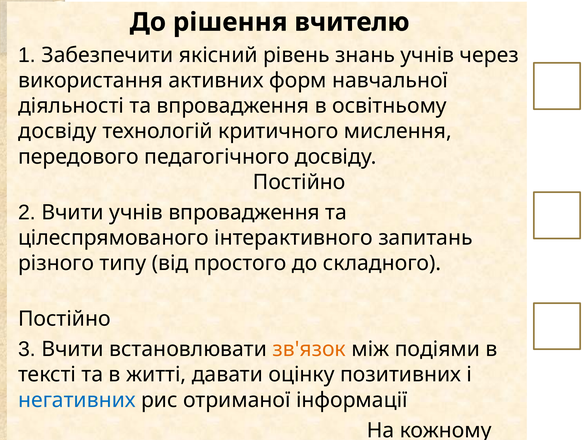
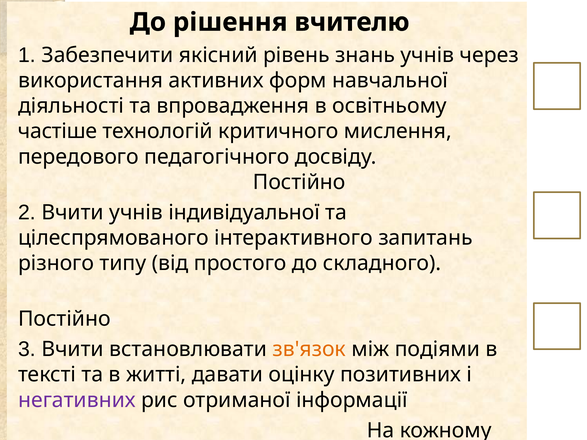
досвіду at (57, 131): досвіду -> частіше
учнів впровадження: впровадження -> індивідуальної
негативних colour: blue -> purple
